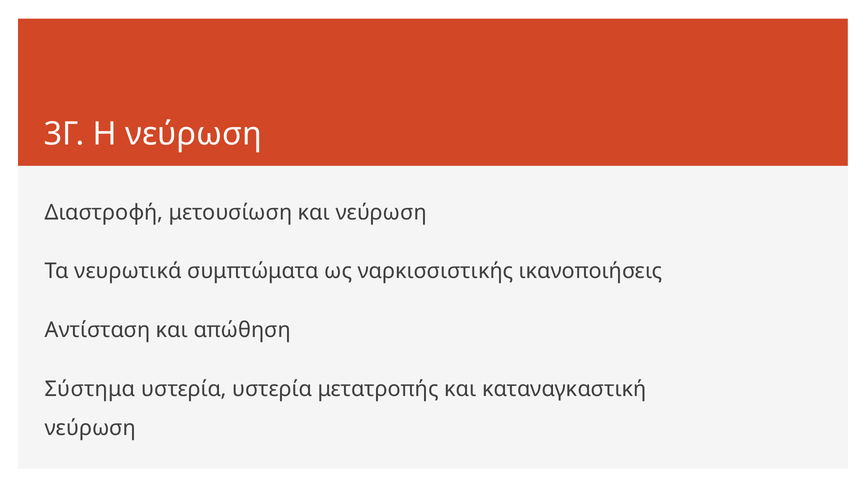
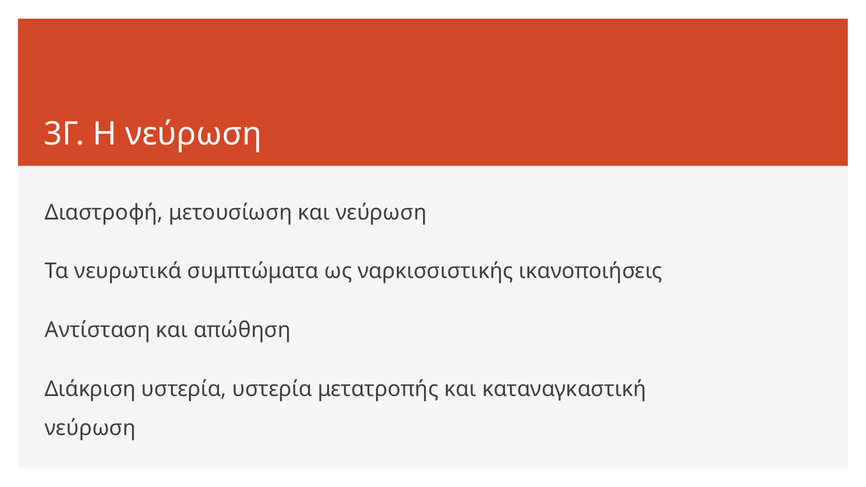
Σύστημα: Σύστημα -> Διάκριση
